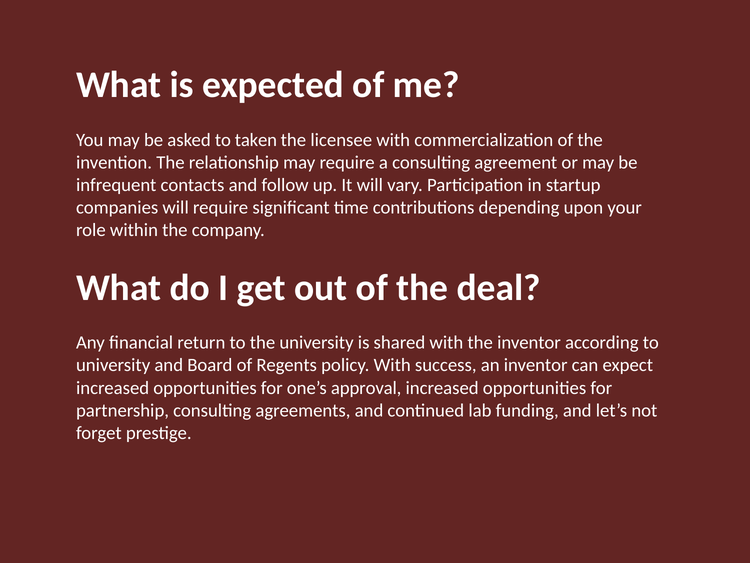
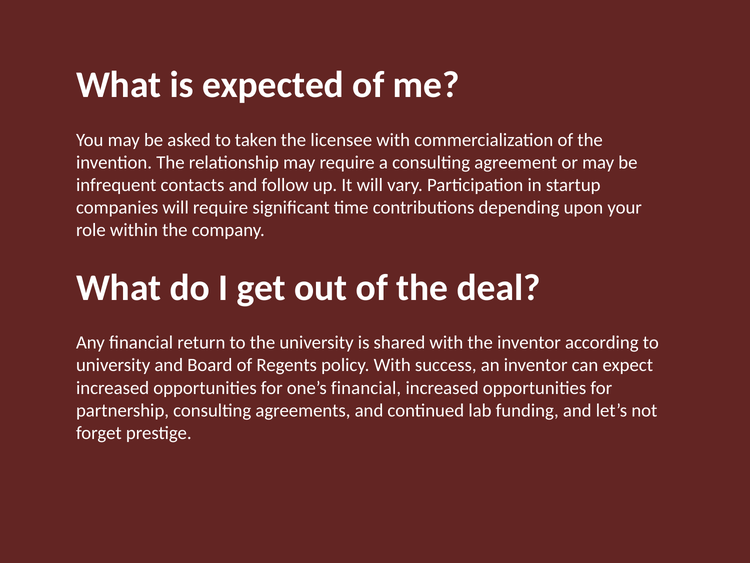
one’s approval: approval -> financial
